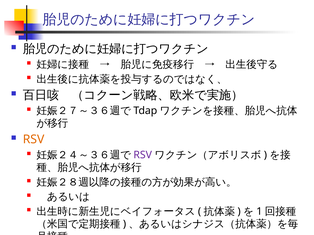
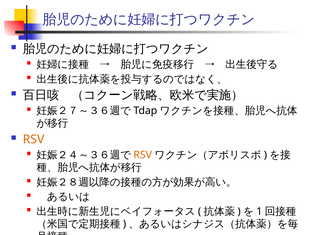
RSV at (143, 155) colour: purple -> orange
